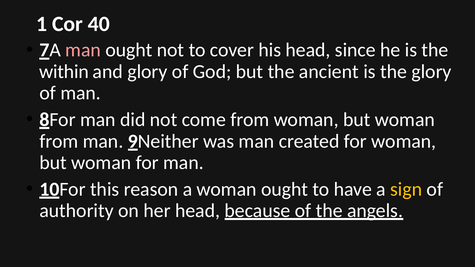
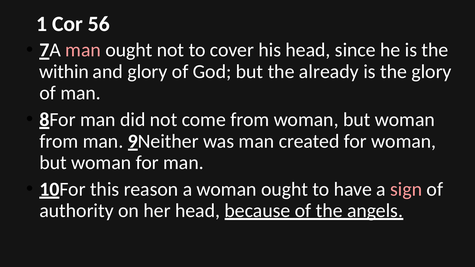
40: 40 -> 56
ancient: ancient -> already
sign colour: yellow -> pink
